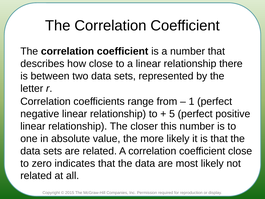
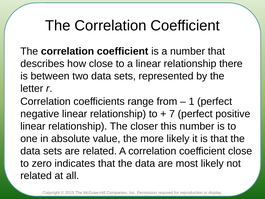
5: 5 -> 7
